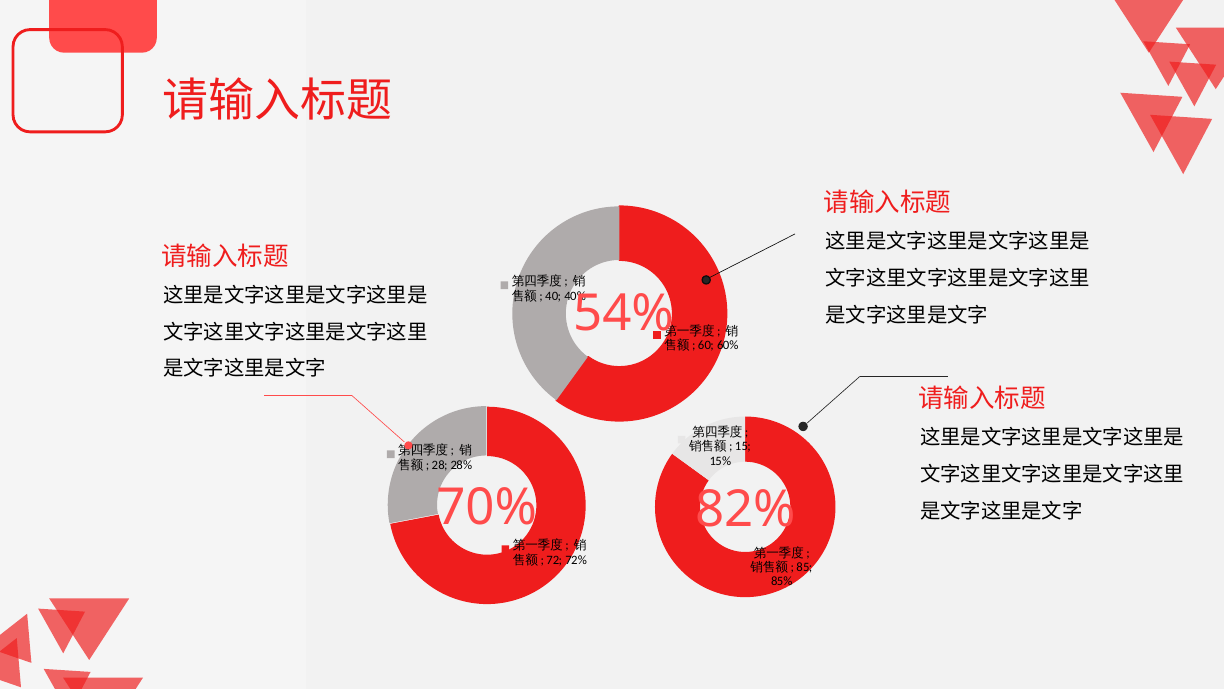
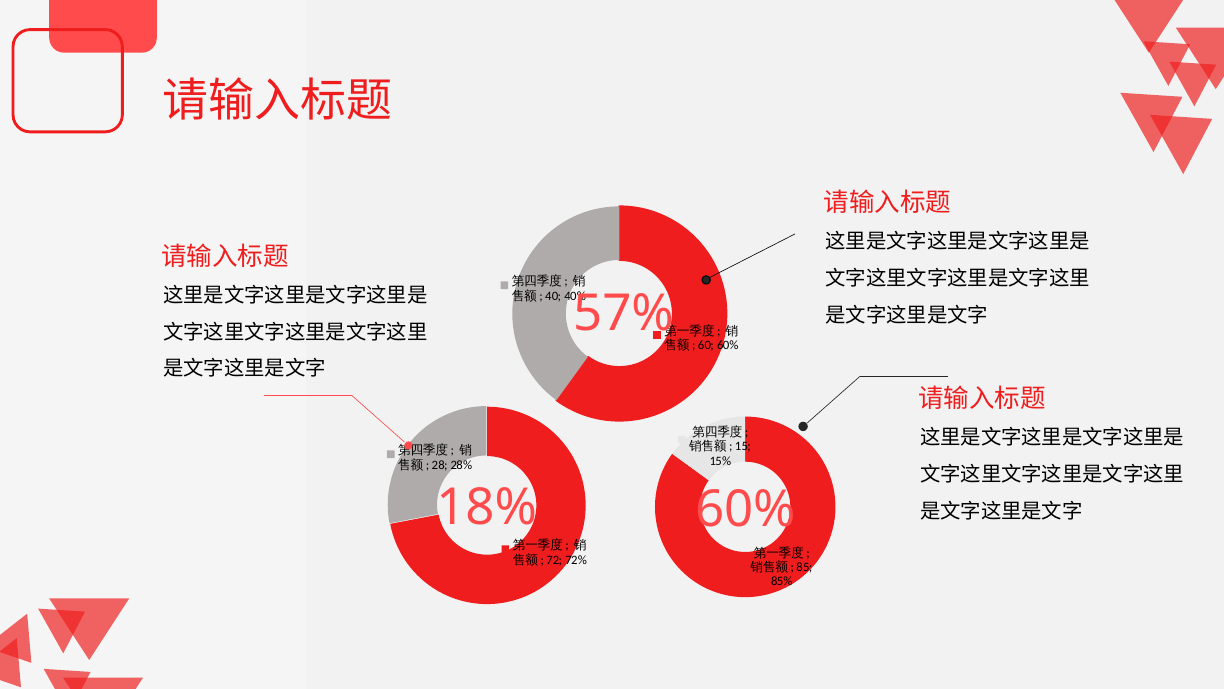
54%: 54% -> 57%
70%: 70% -> 18%
82% at (745, 510): 82% -> 60%
